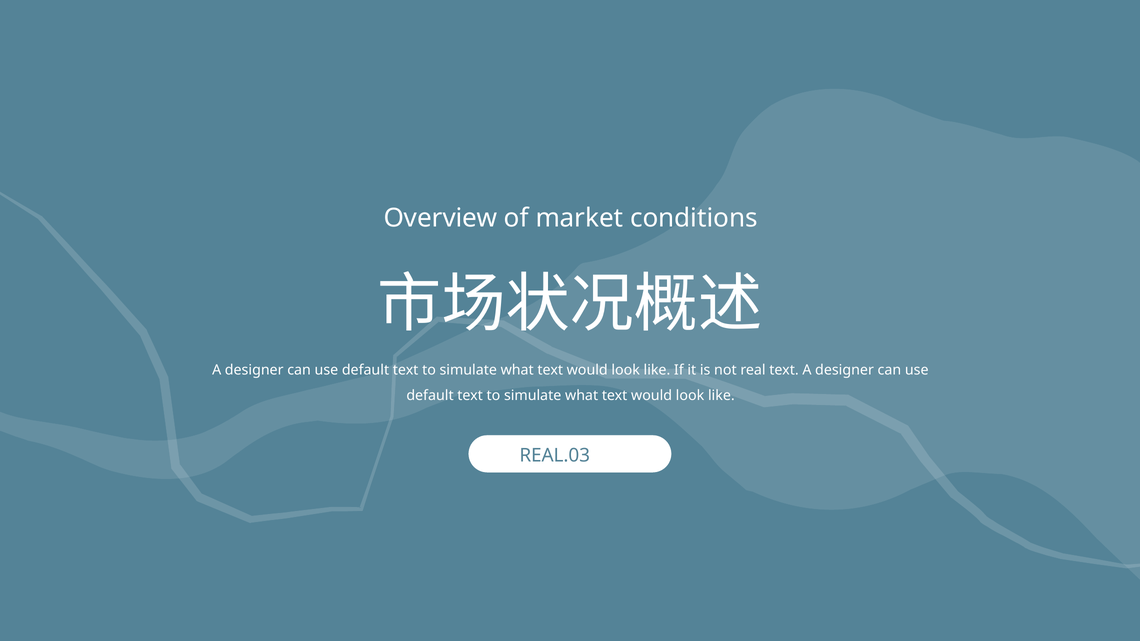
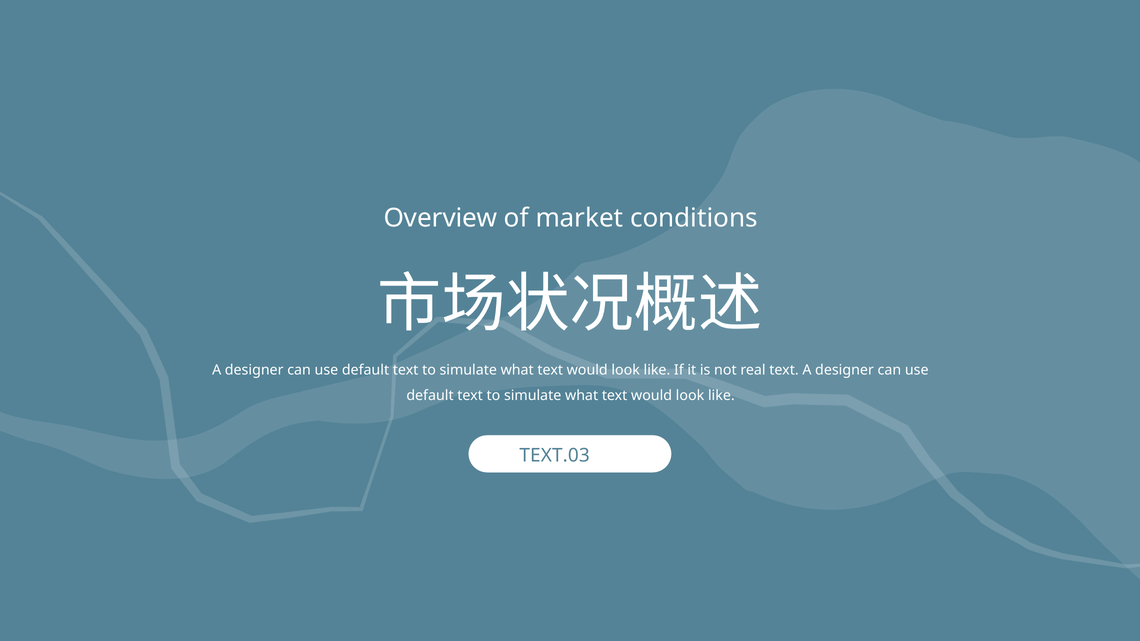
REAL.03: REAL.03 -> TEXT.03
